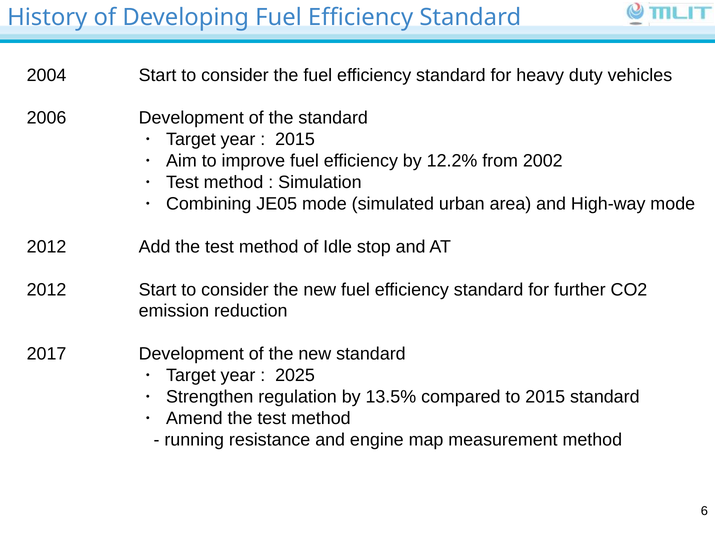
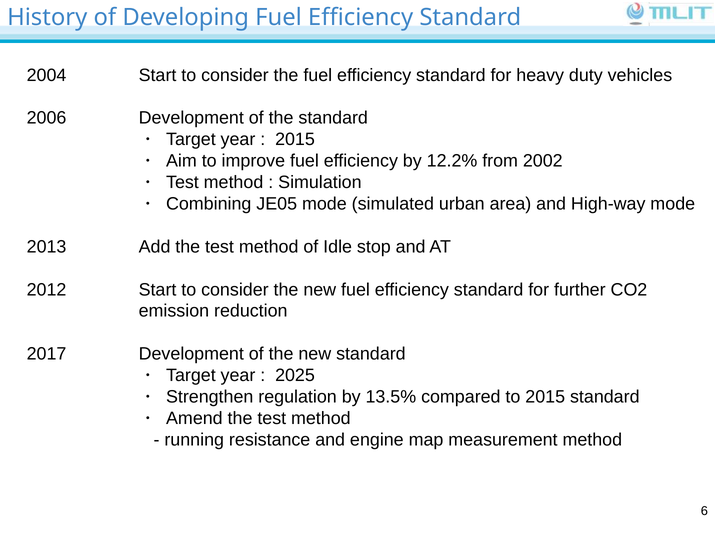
2012 at (47, 247): 2012 -> 2013
